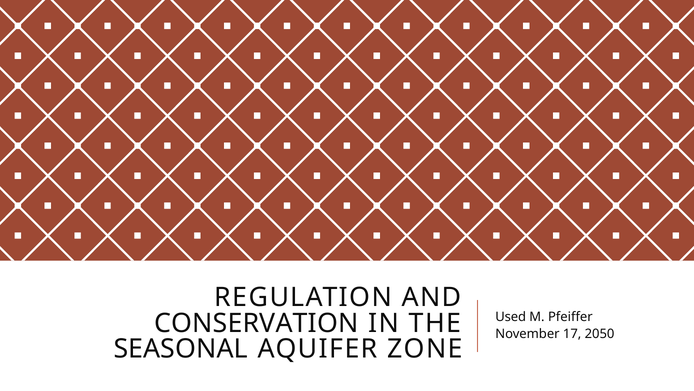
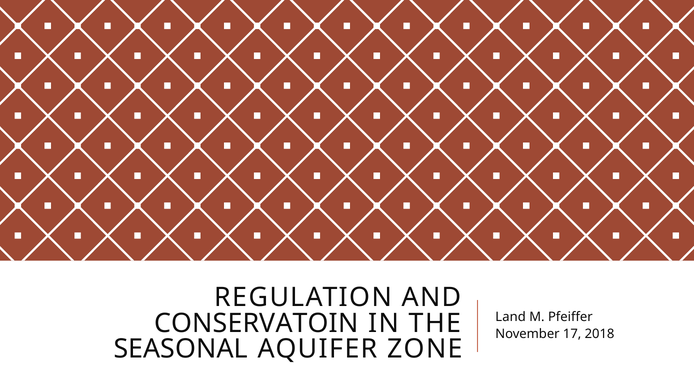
Used: Used -> Land
CONSERVATION: CONSERVATION -> CONSERVATOIN
2050: 2050 -> 2018
